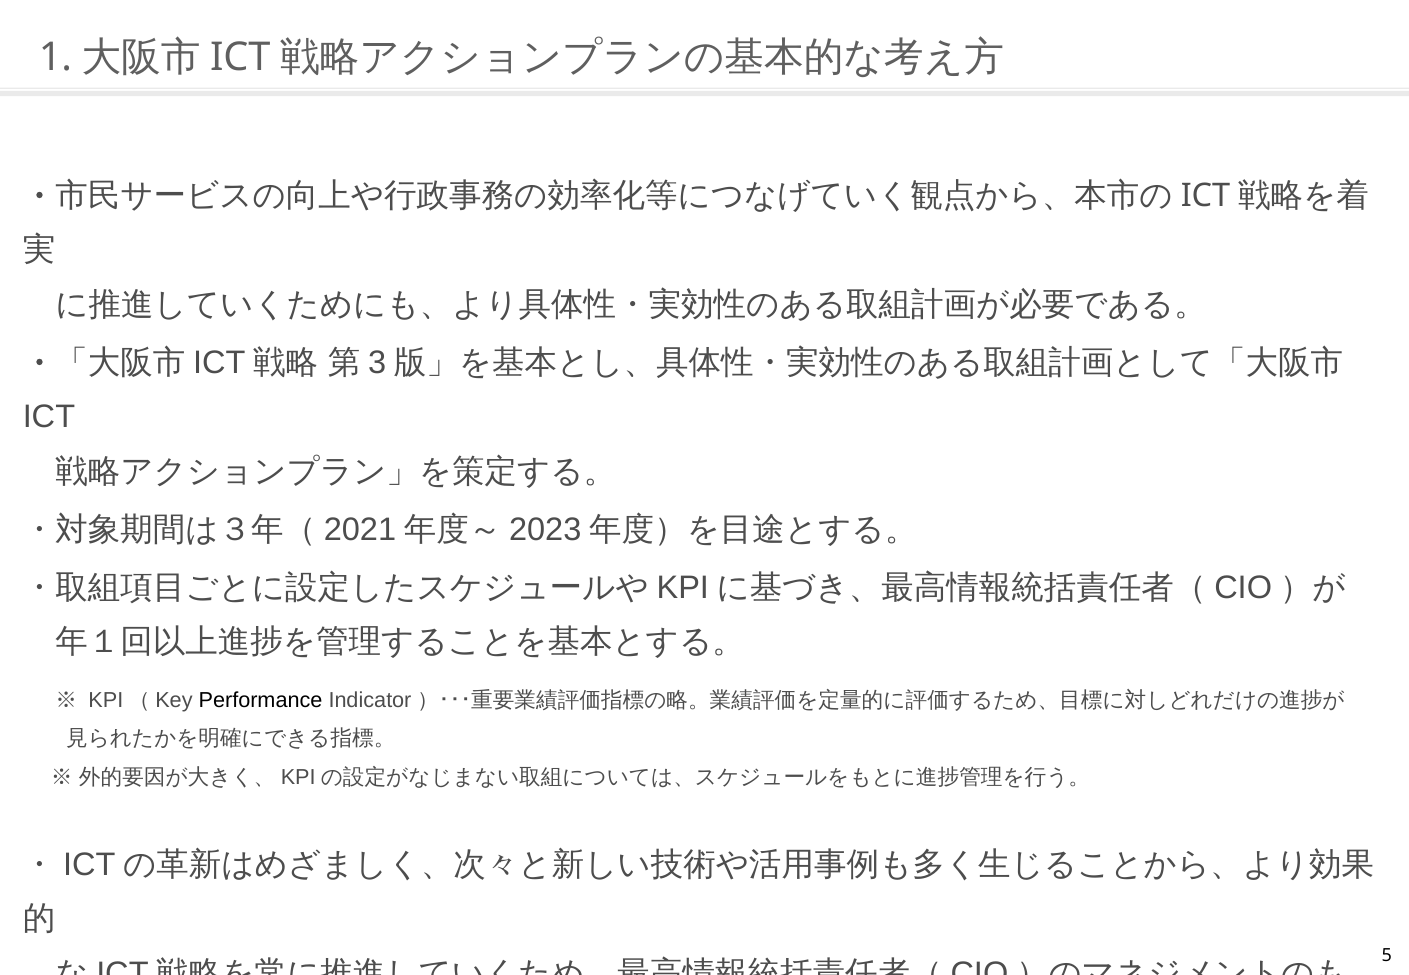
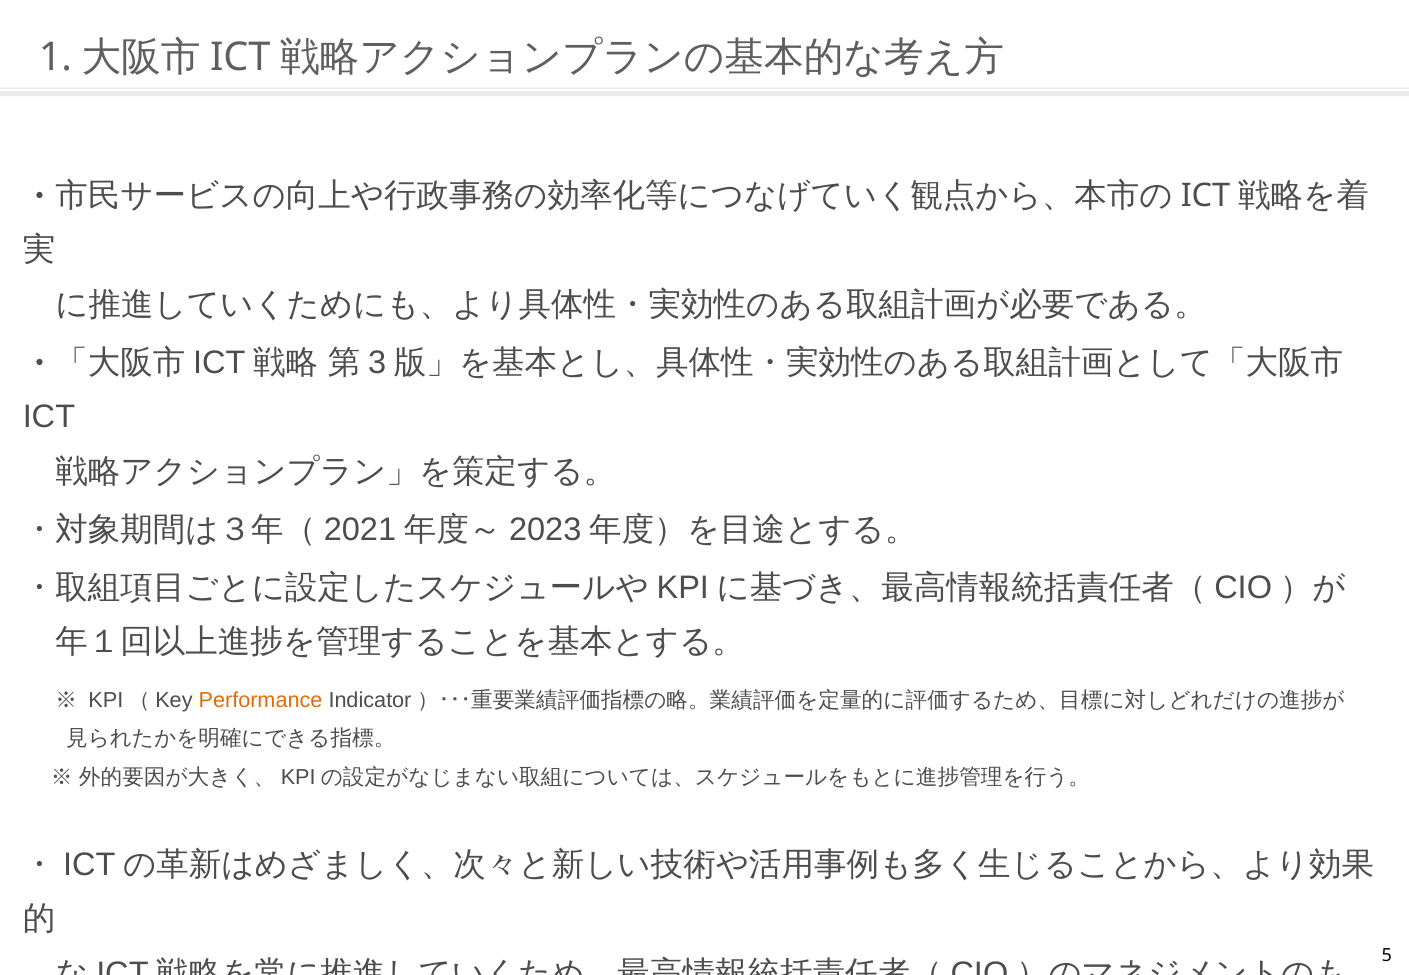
Performance colour: black -> orange
